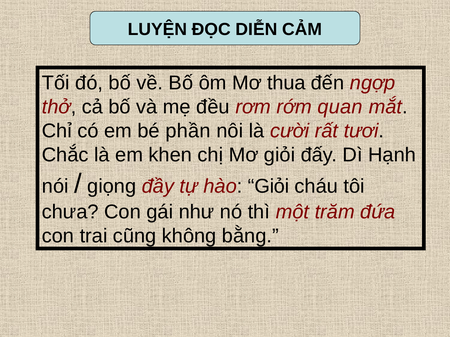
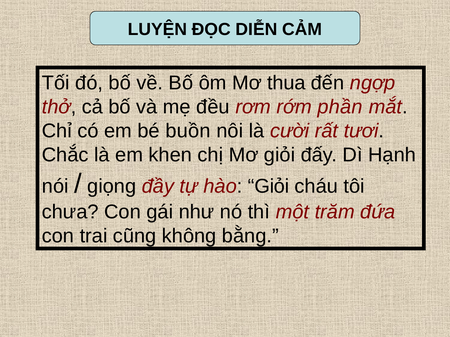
quan: quan -> phần
phần: phần -> buồn
